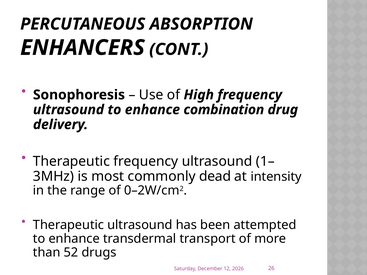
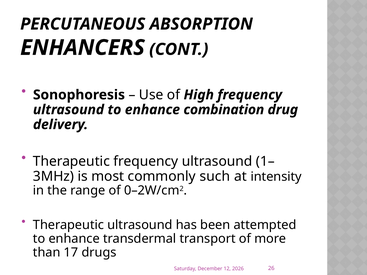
dead: dead -> such
52: 52 -> 17
